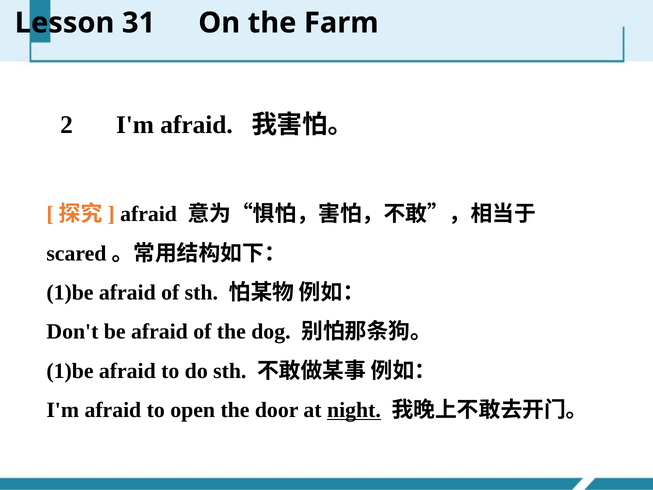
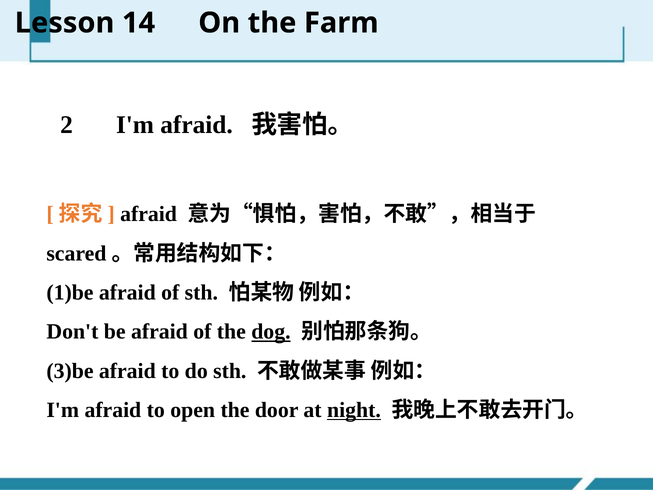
31: 31 -> 14
dog underline: none -> present
1)be at (70, 371): 1)be -> 3)be
